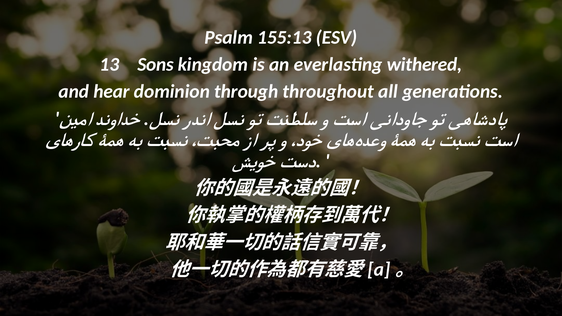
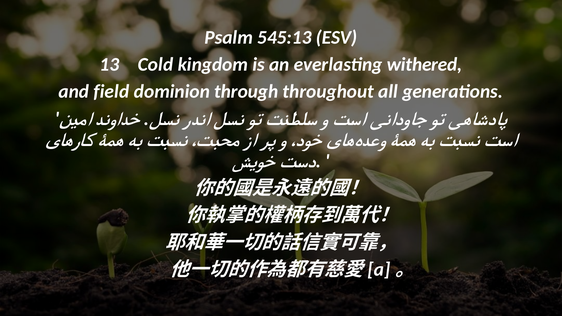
155:13: 155:13 -> 545:13
Sons: Sons -> Cold
hear: hear -> field
